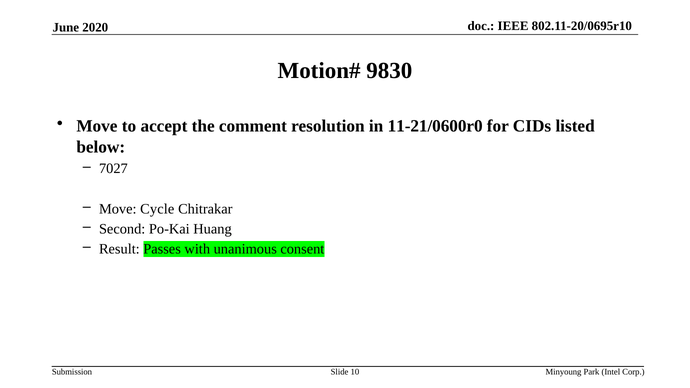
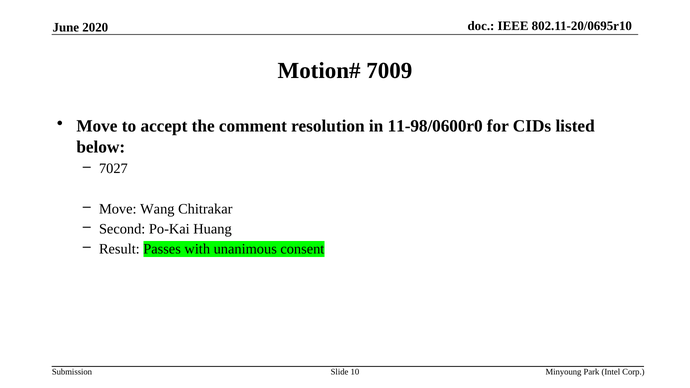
9830: 9830 -> 7009
11-21/0600r0: 11-21/0600r0 -> 11-98/0600r0
Cycle: Cycle -> Wang
